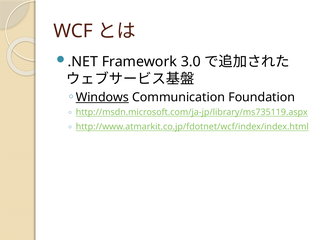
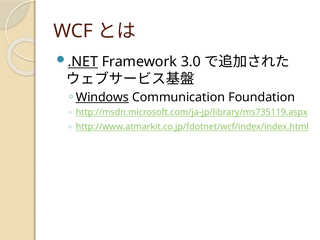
.NET underline: none -> present
